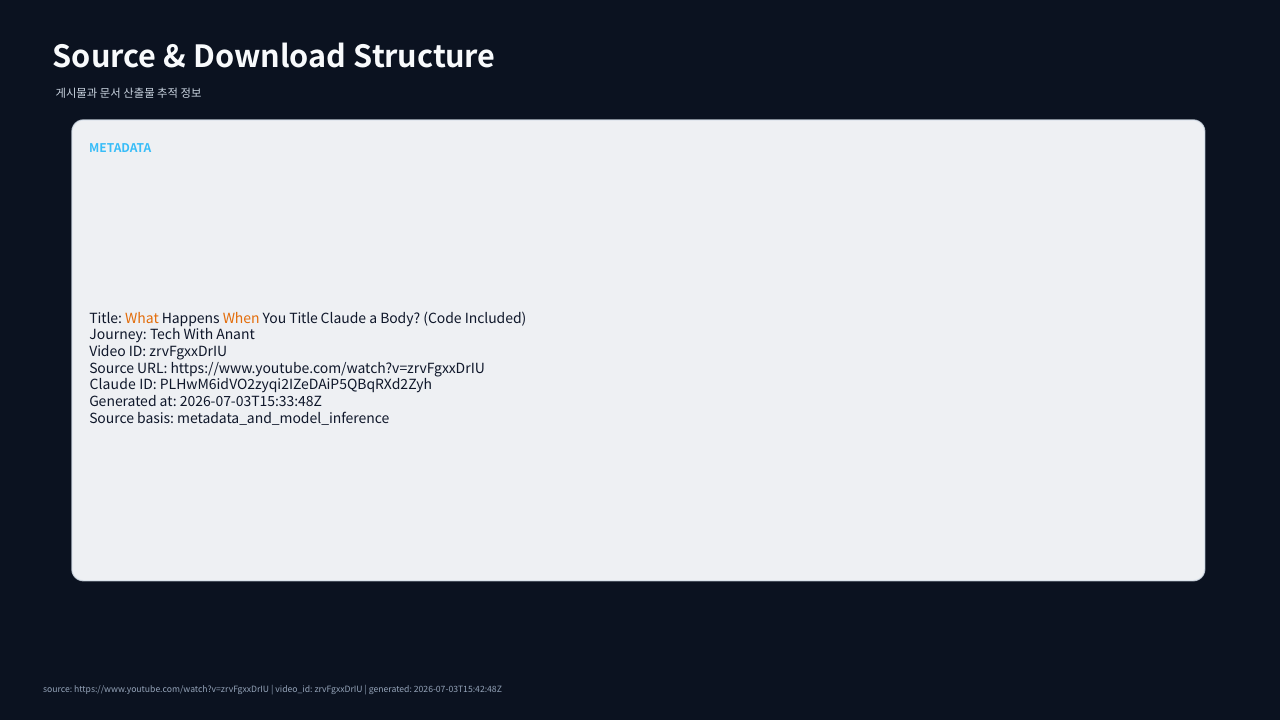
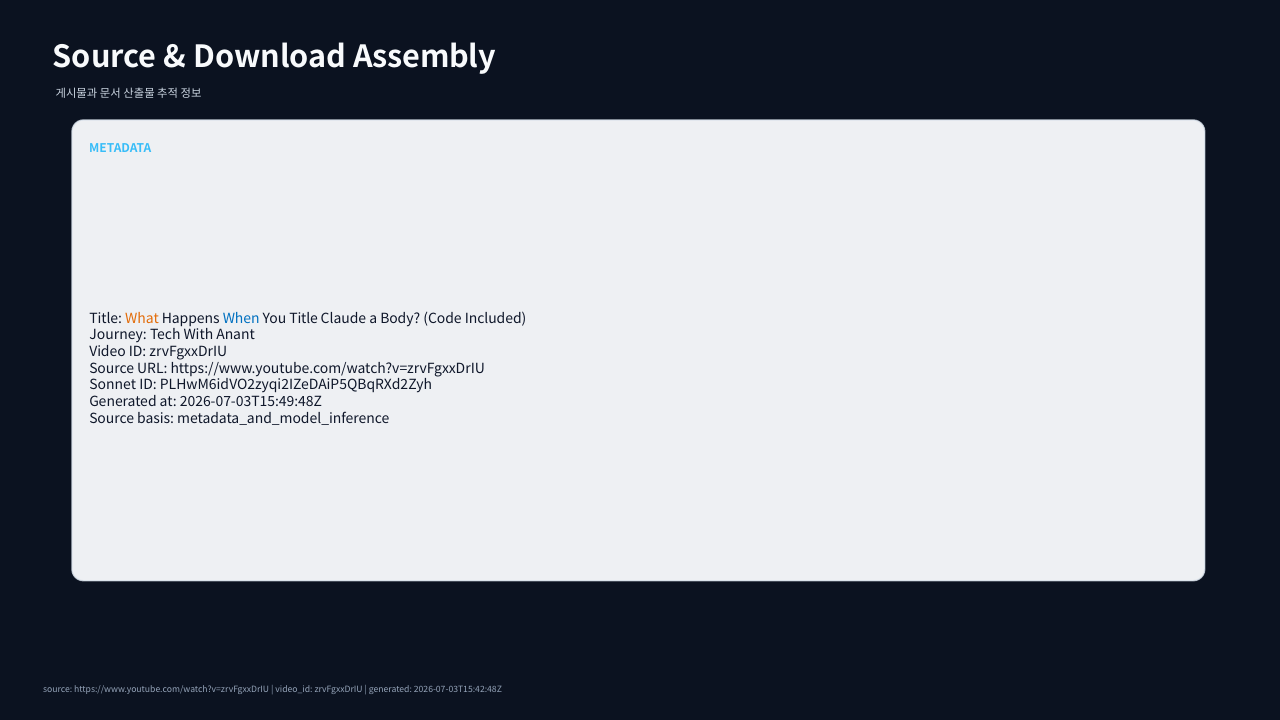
Structure: Structure -> Assembly
When colour: orange -> blue
Claude at (113, 385): Claude -> Sonnet
2026-07-03T15:33:48Z: 2026-07-03T15:33:48Z -> 2026-07-03T15:49:48Z
